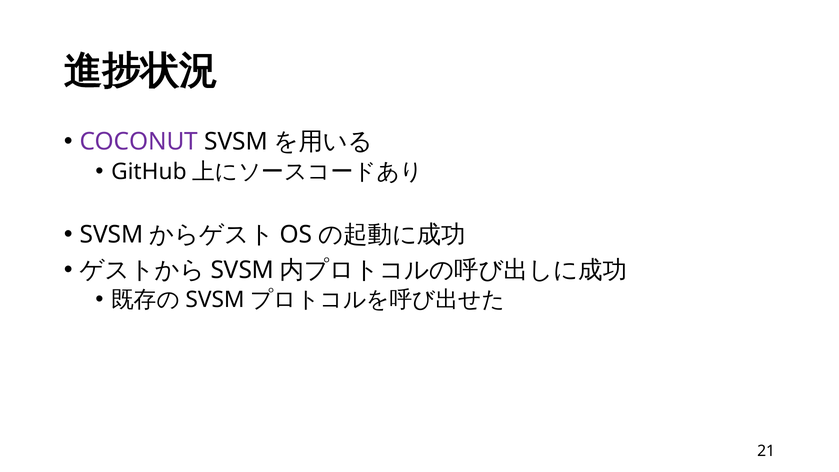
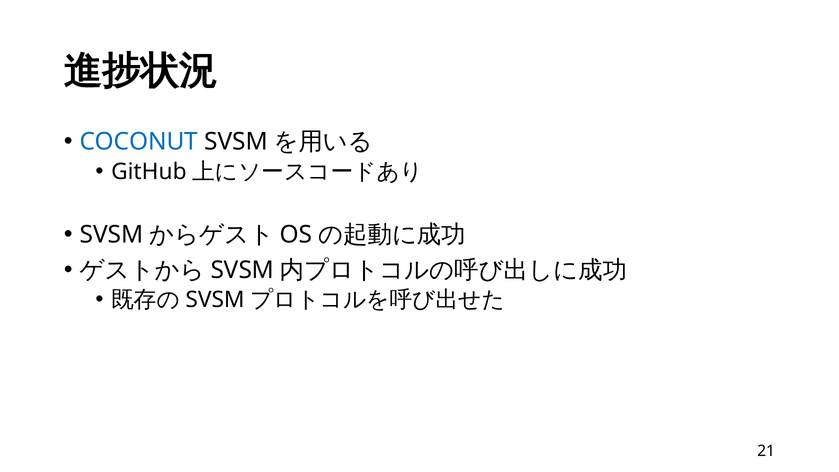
COCONUT colour: purple -> blue
